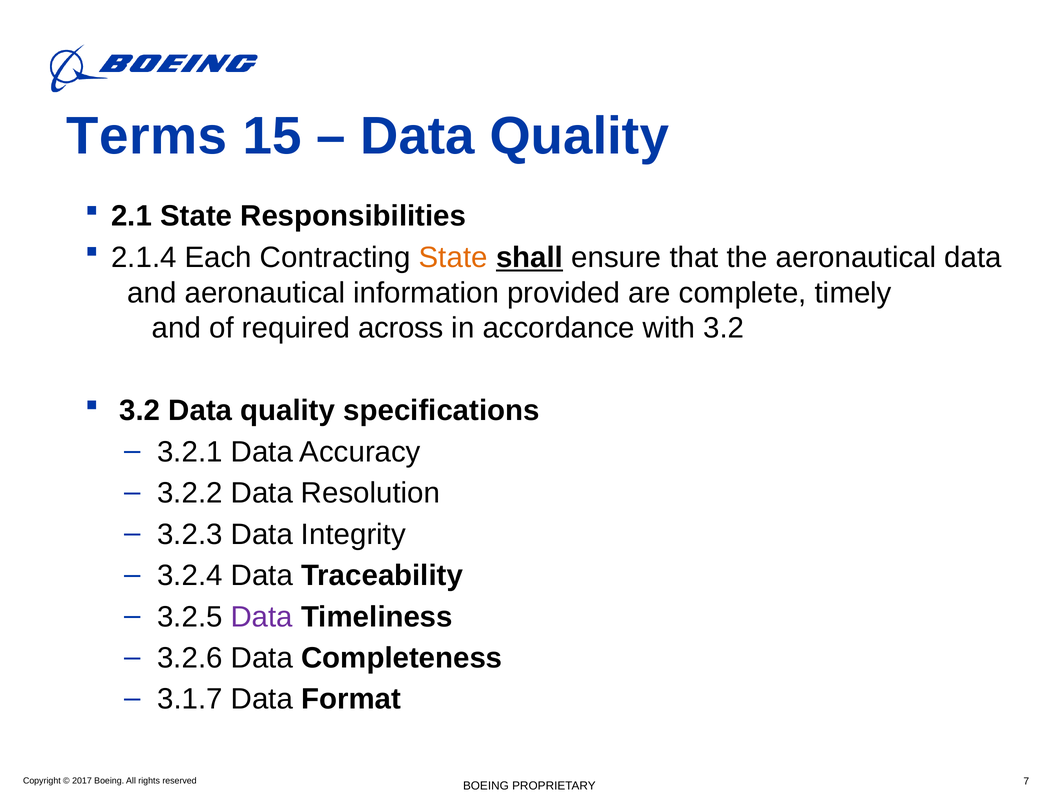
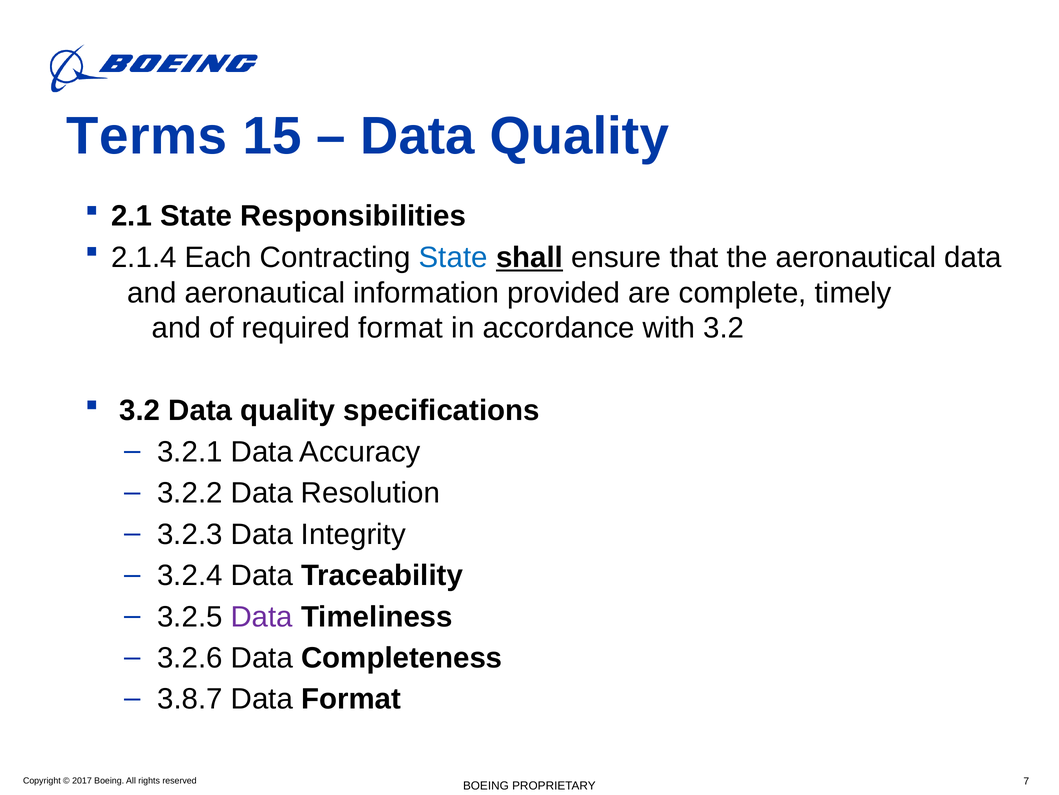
State at (453, 257) colour: orange -> blue
required across: across -> format
3.1.7: 3.1.7 -> 3.8.7
